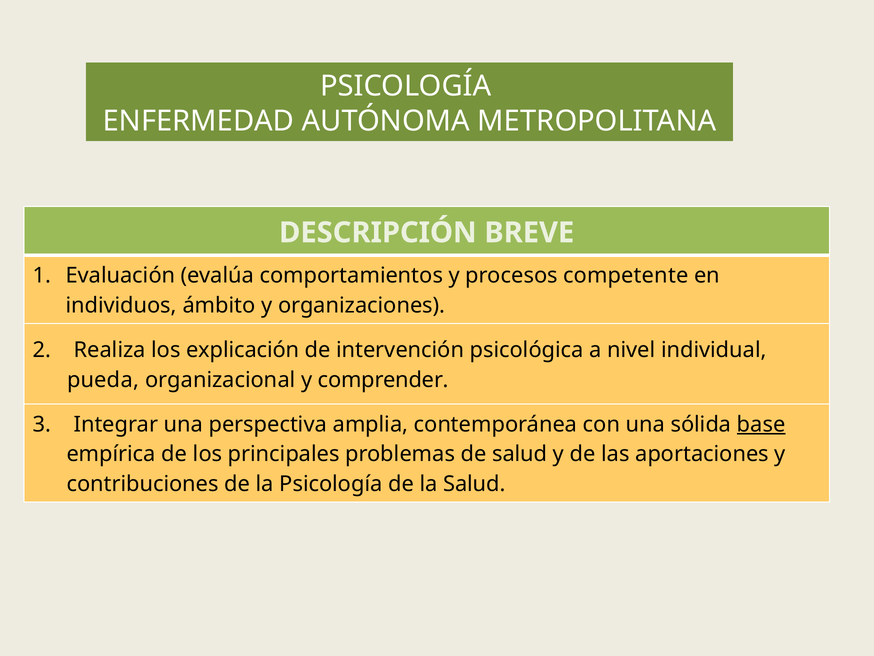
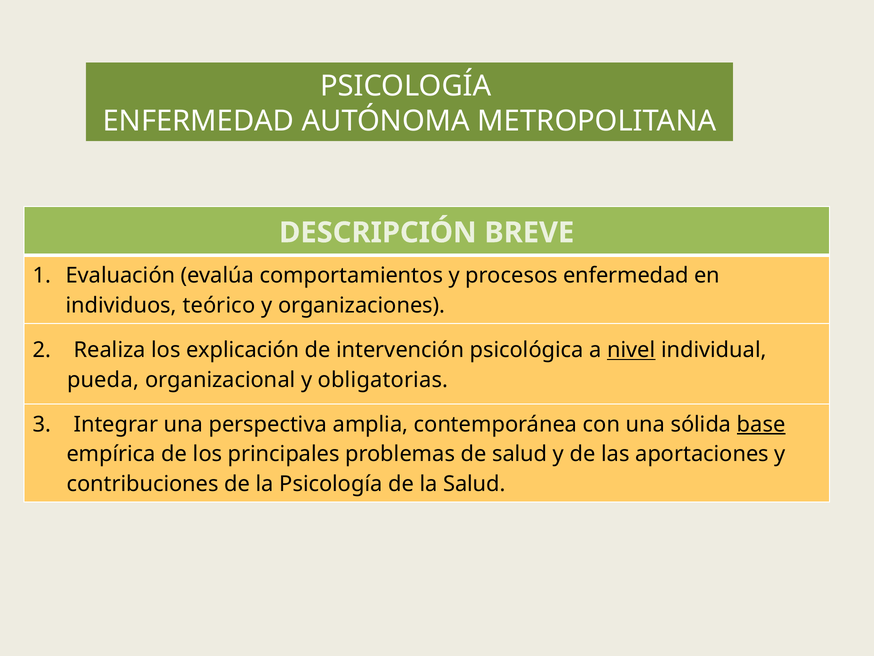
procesos competente: competente -> enfermedad
ámbito: ámbito -> teórico
nivel underline: none -> present
comprender: comprender -> obligatorias
